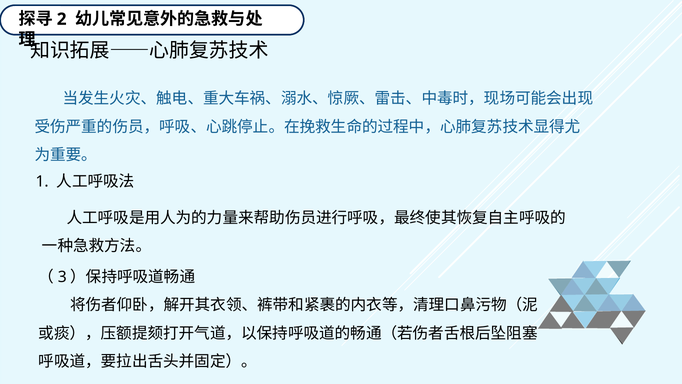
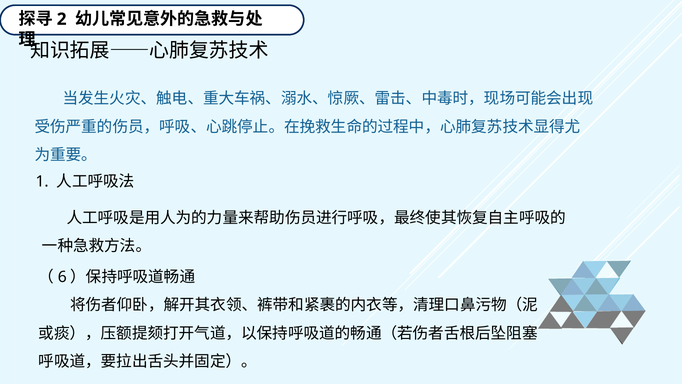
3: 3 -> 6
